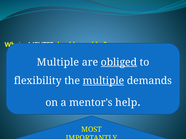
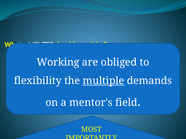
Multiple at (58, 62): Multiple -> Working
obliged underline: present -> none
help: help -> field
